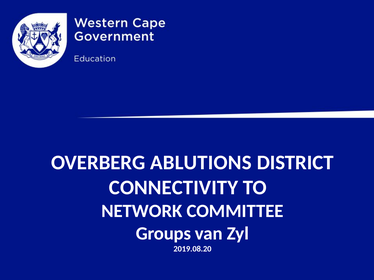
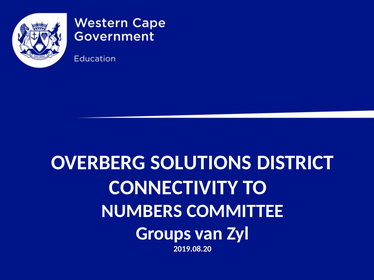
ABLUTIONS: ABLUTIONS -> SOLUTIONS
NETWORK: NETWORK -> NUMBERS
